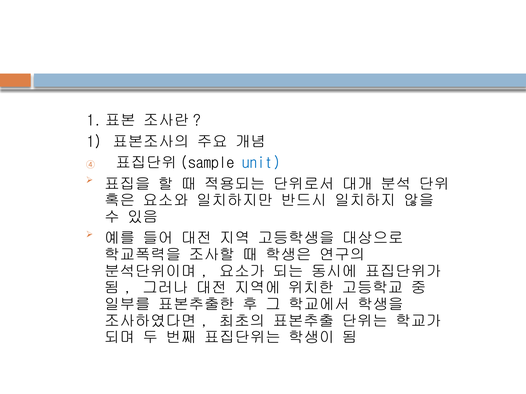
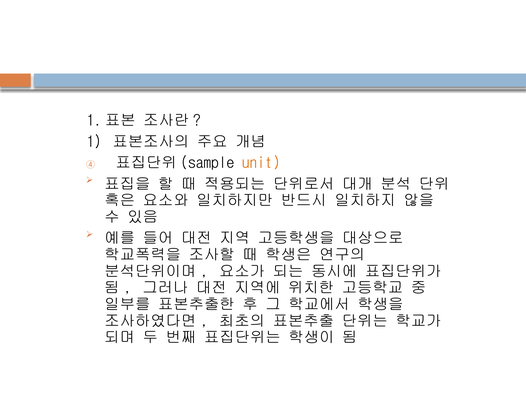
unit colour: blue -> orange
